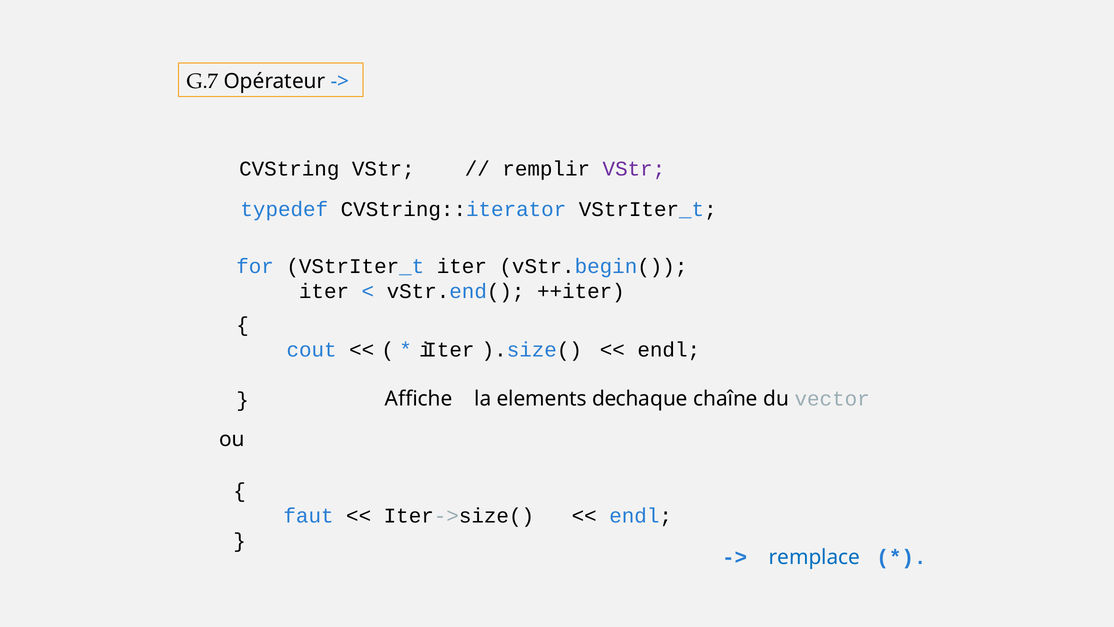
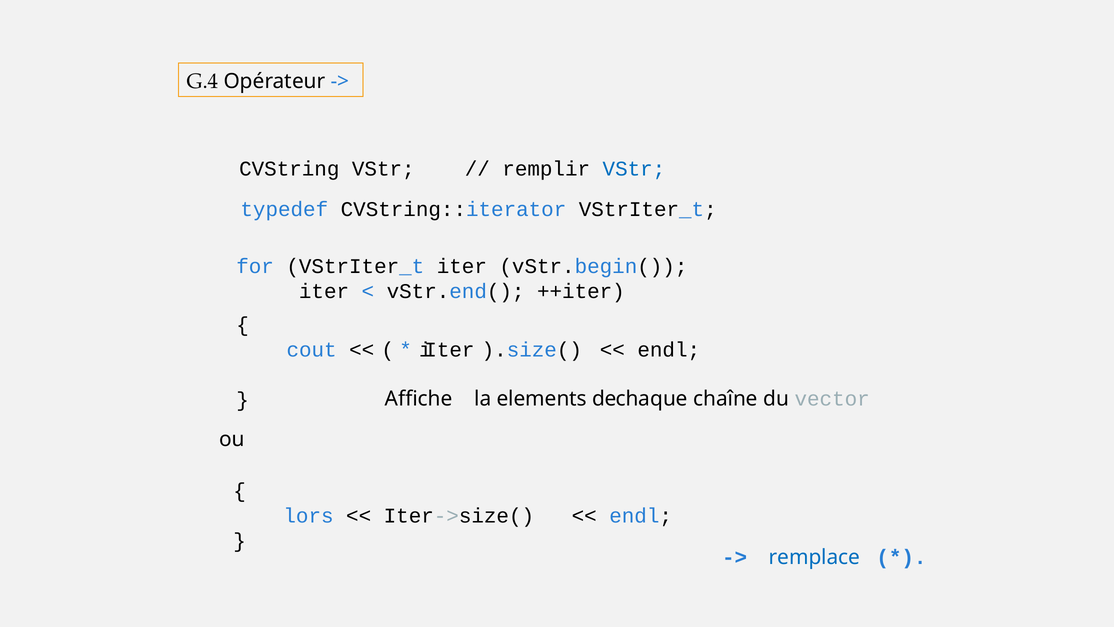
G.7: G.7 -> G.4
VStr at (634, 169) colour: purple -> blue
faut: faut -> lors
